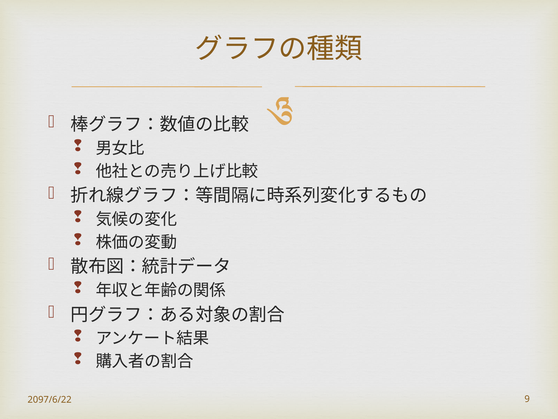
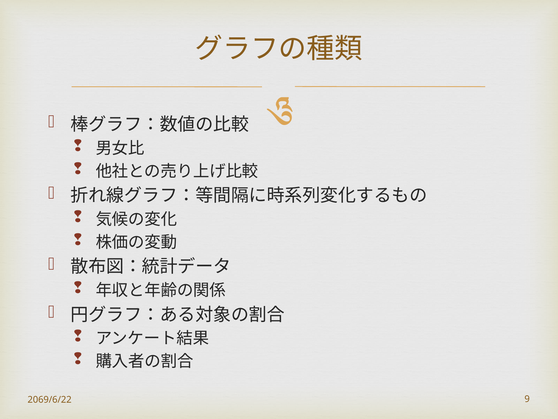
2097/6/22: 2097/6/22 -> 2069/6/22
